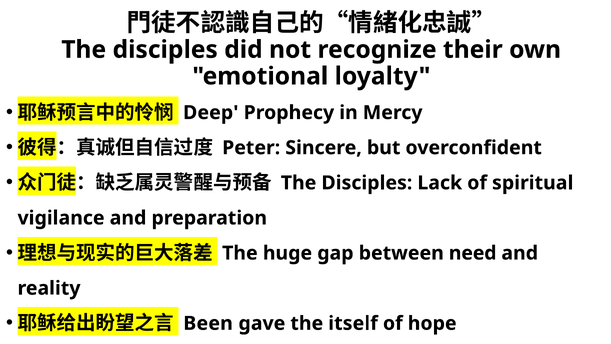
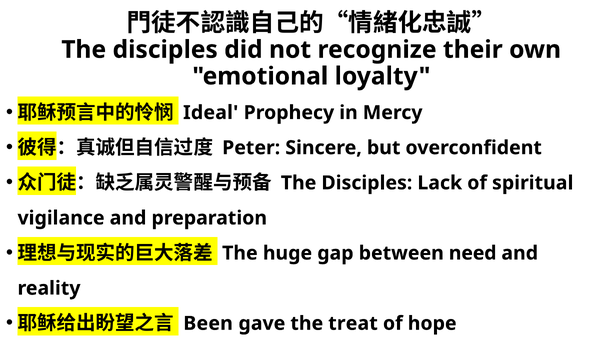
Deep: Deep -> Ideal
itself: itself -> treat
